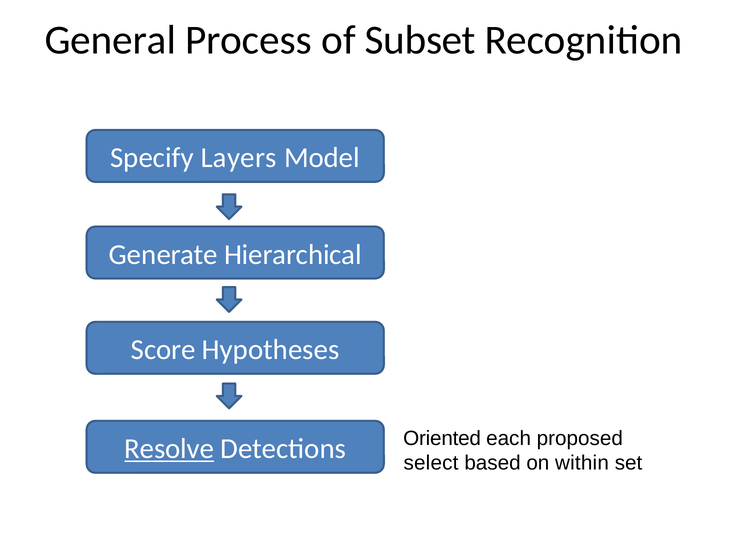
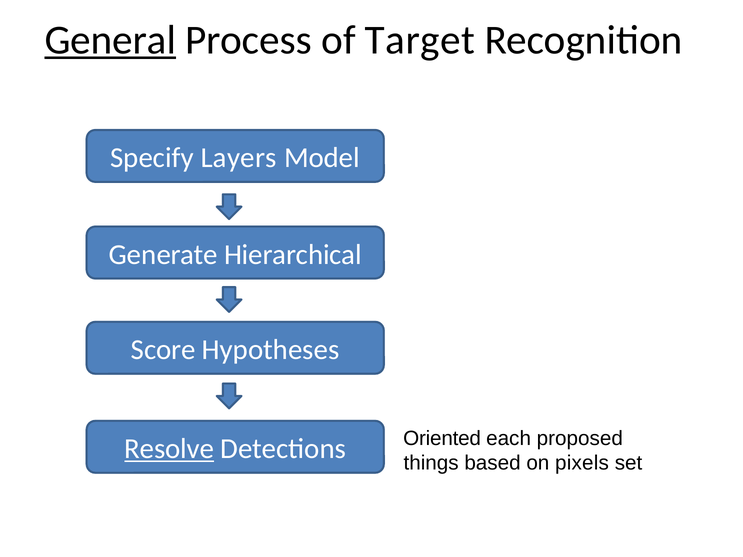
General underline: none -> present
Subset: Subset -> Target
select: select -> things
within: within -> pixels
